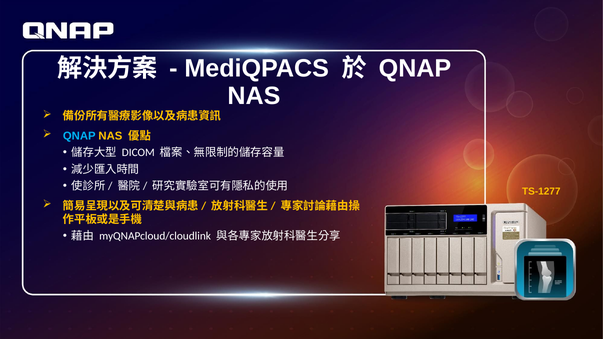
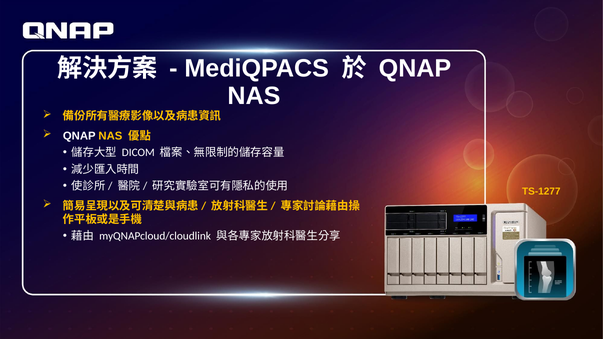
QNAP at (79, 136) colour: light blue -> white
